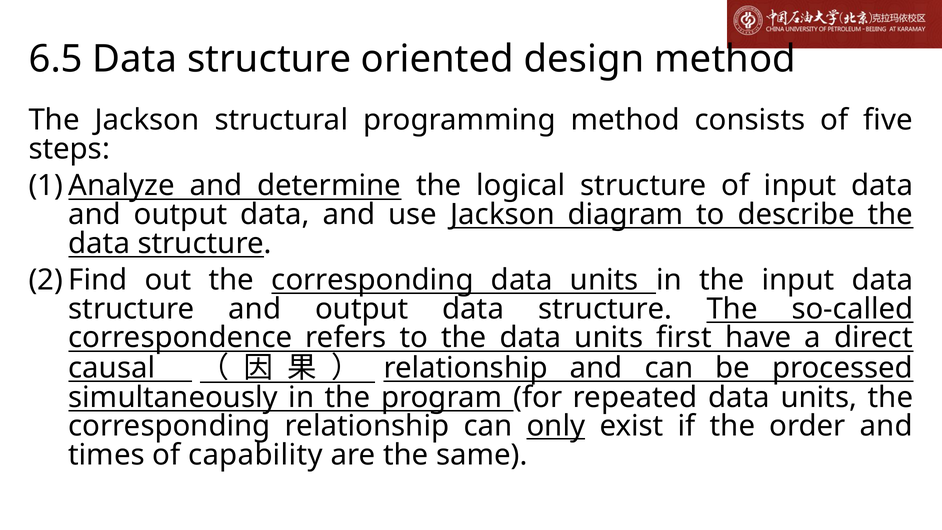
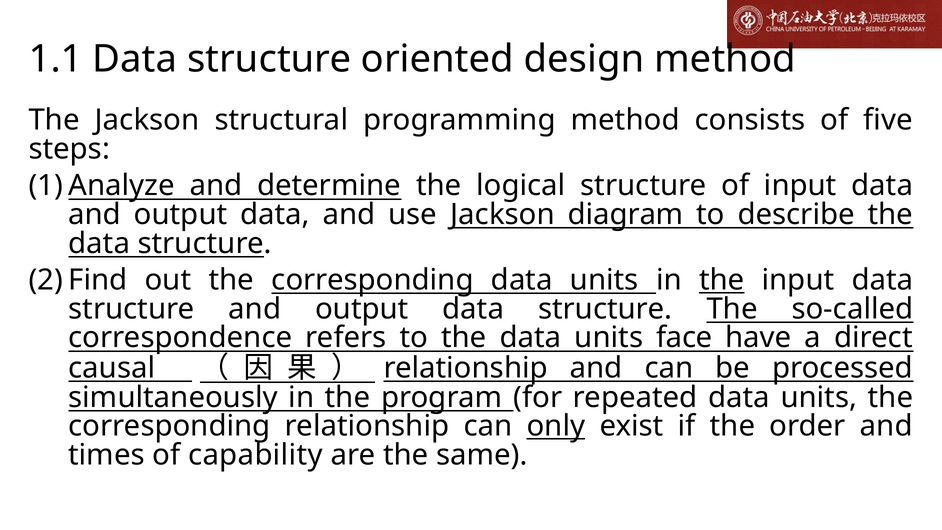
6.5: 6.5 -> 1.1
the at (722, 280) underline: none -> present
first: first -> face
